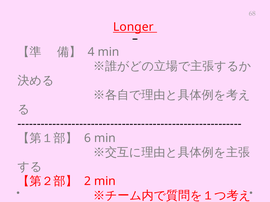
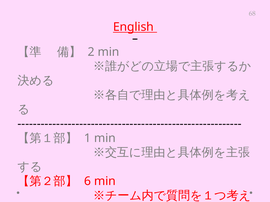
Longer: Longer -> English
4: 4 -> 2
6 at (88, 138): 6 -> 1
2: 2 -> 6
